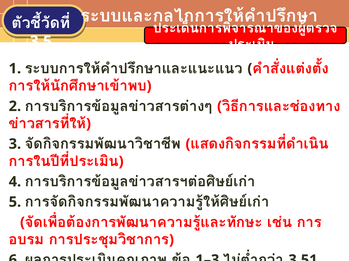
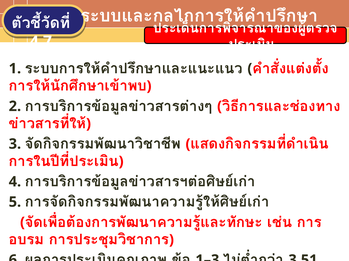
3.5: 3.5 -> 4.7
